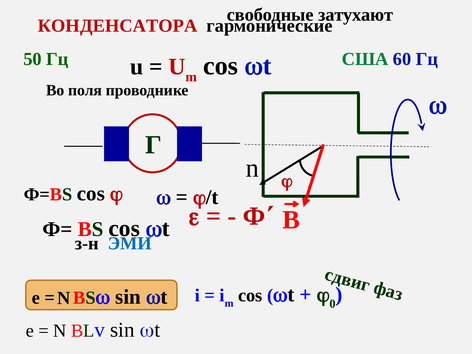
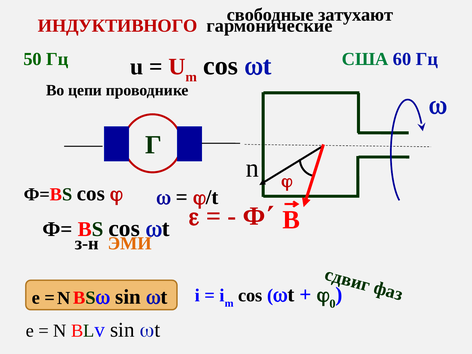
КОНДЕНСАТОРА: КОНДЕНСАТОРА -> ИНДУКТИВНОГО
поля: поля -> цепи
ЭМИ colour: blue -> orange
